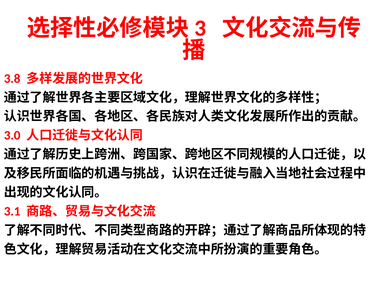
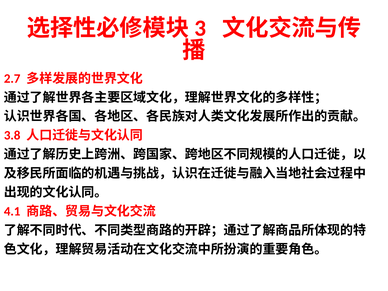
3.8: 3.8 -> 2.7
3.0: 3.0 -> 3.8
3.1: 3.1 -> 4.1
